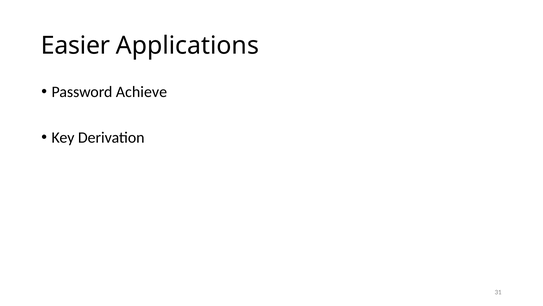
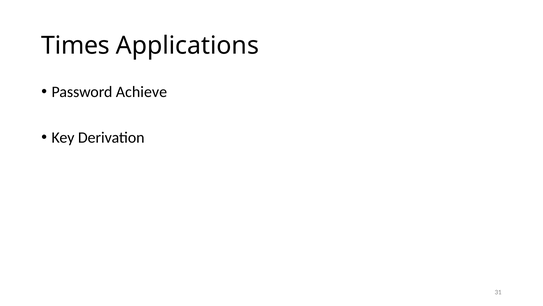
Easier: Easier -> Times
